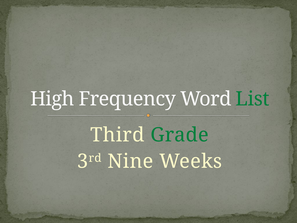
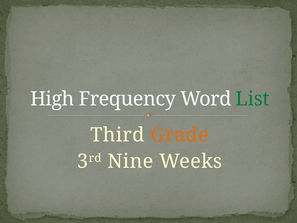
Grade colour: green -> orange
